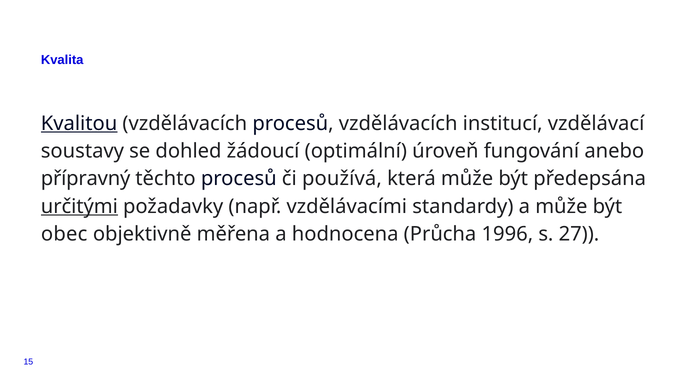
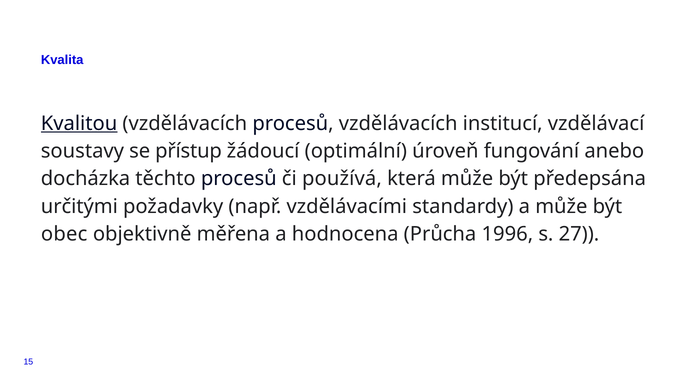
dohled: dohled -> přístup
přípravný: přípravný -> docházka
určitými underline: present -> none
